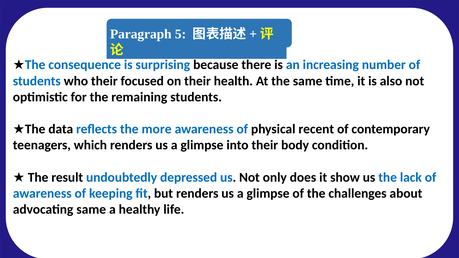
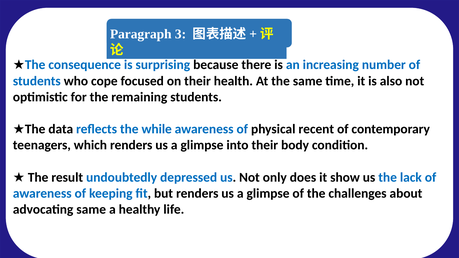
5: 5 -> 3
who their: their -> cope
more: more -> while
